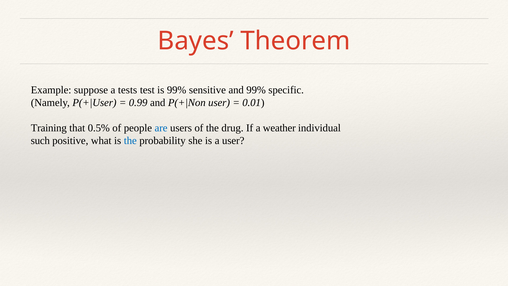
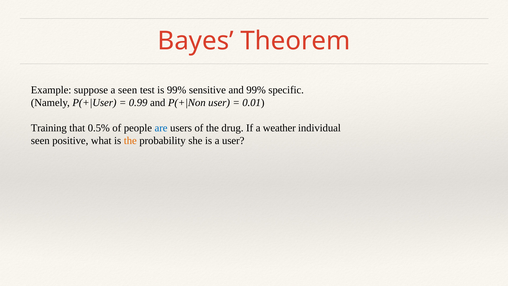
a tests: tests -> seen
such at (40, 141): such -> seen
the at (130, 141) colour: blue -> orange
